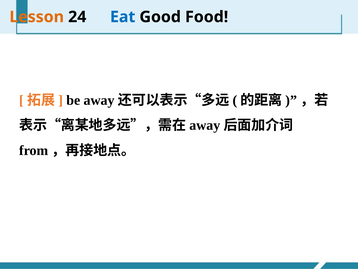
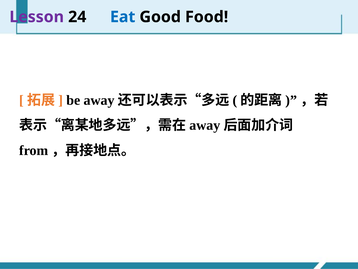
Lesson colour: orange -> purple
